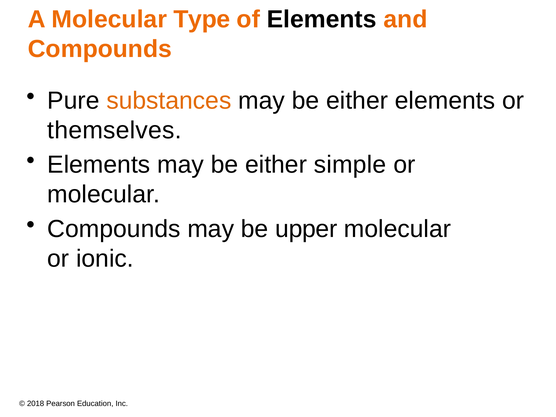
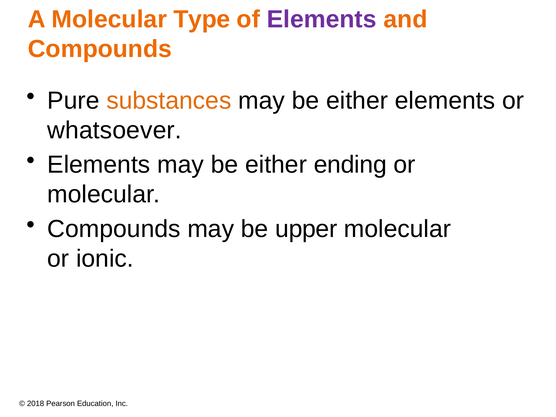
Elements at (322, 19) colour: black -> purple
themselves: themselves -> whatsoever
simple: simple -> ending
